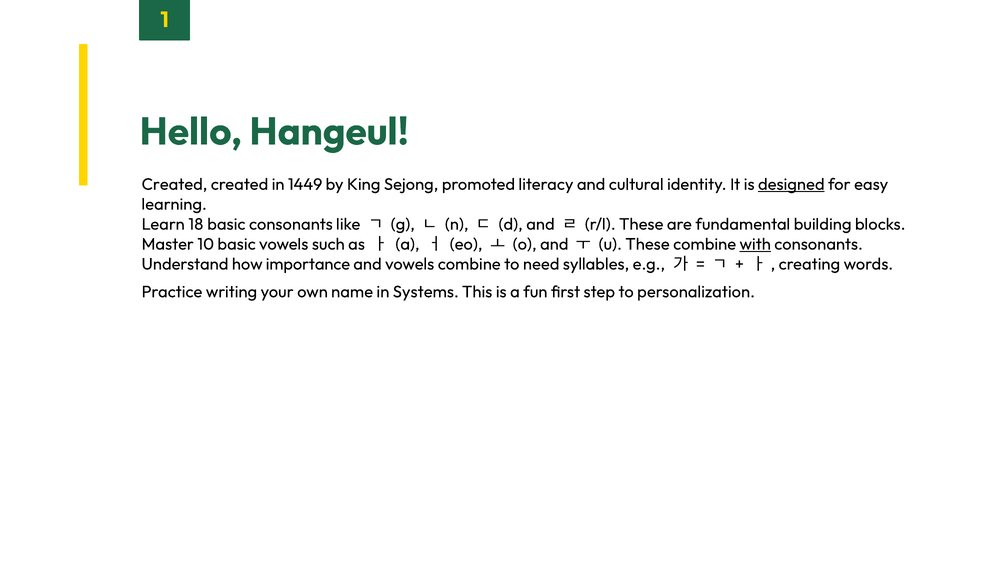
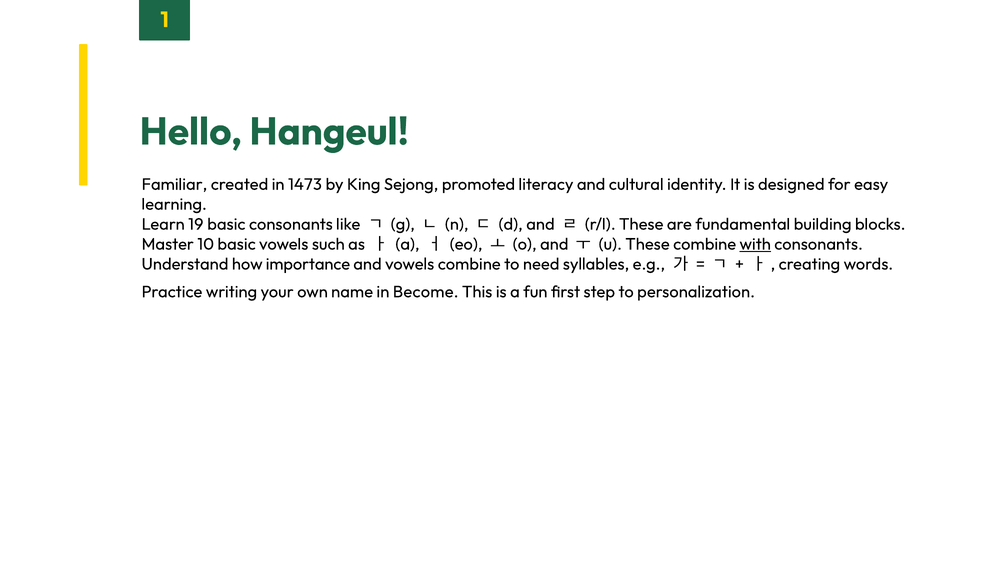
Created at (174, 184): Created -> Familiar
1449: 1449 -> 1473
designed underline: present -> none
18: 18 -> 19
Systems: Systems -> Become
